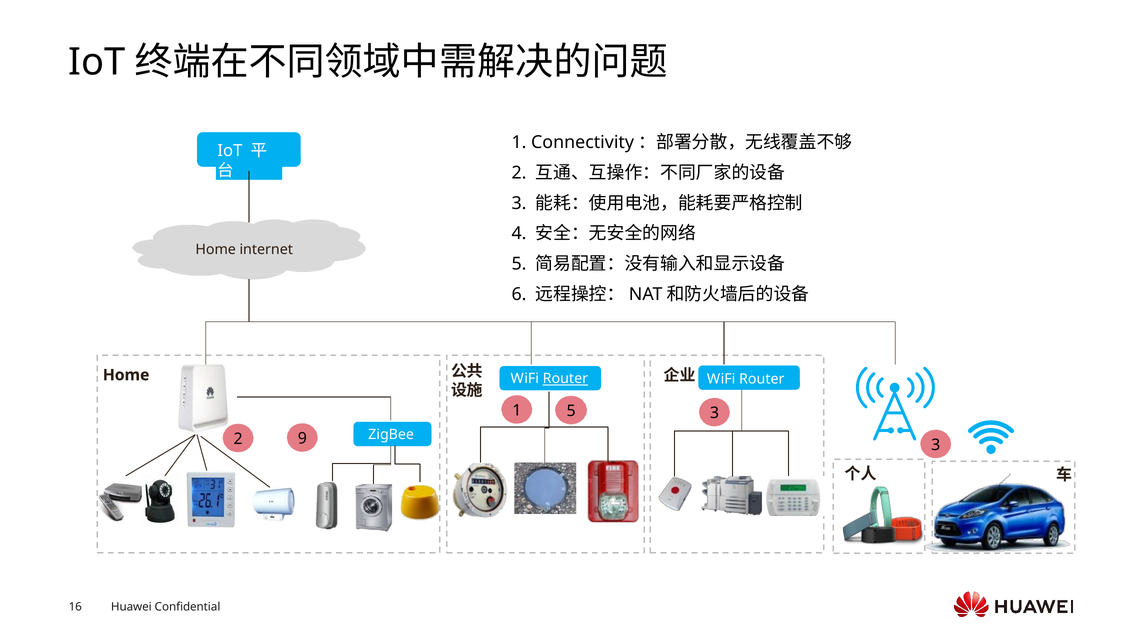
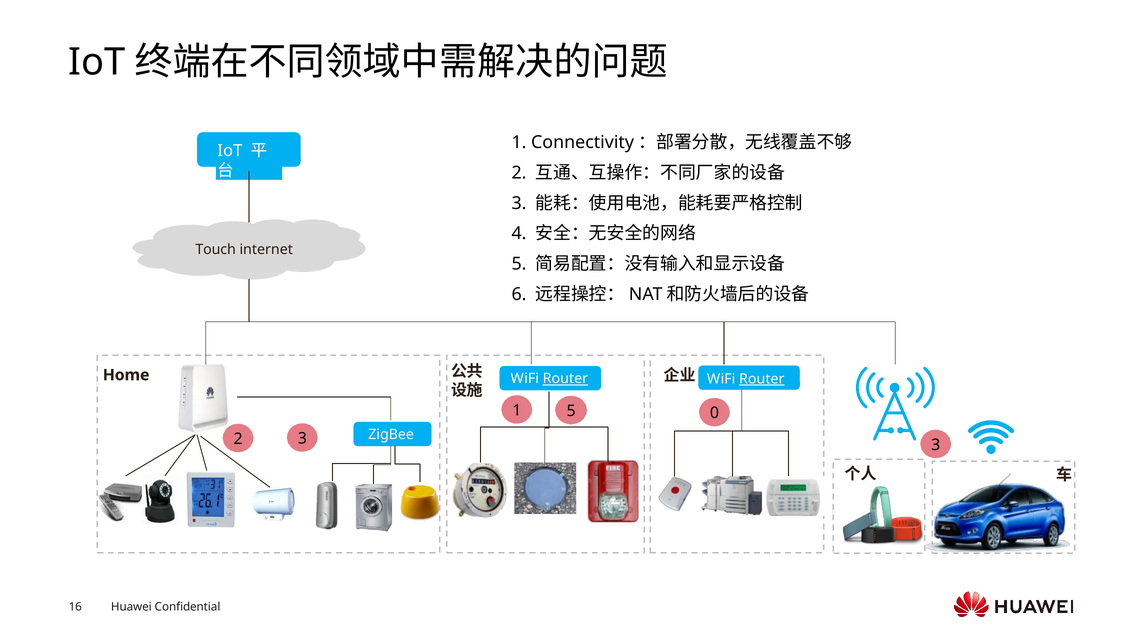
Home at (216, 250): Home -> Touch
Router at (762, 379) underline: none -> present
1 3: 3 -> 0
2 9: 9 -> 3
